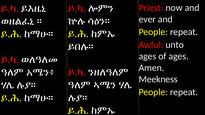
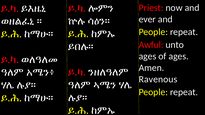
Meekness: Meekness -> Ravenous
